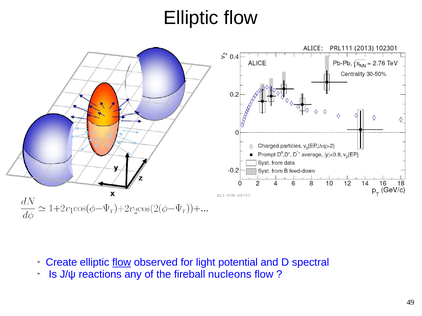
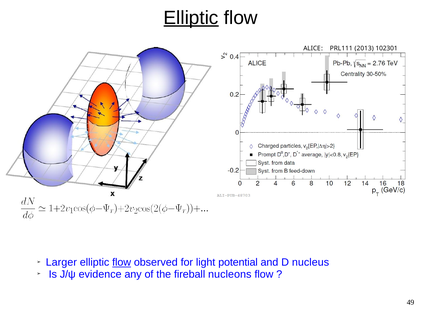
Elliptic at (191, 18) underline: none -> present
Create: Create -> Larger
spectral: spectral -> nucleus
reactions: reactions -> evidence
